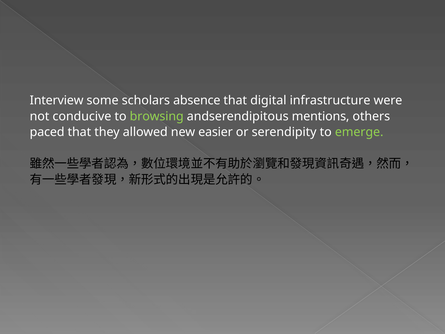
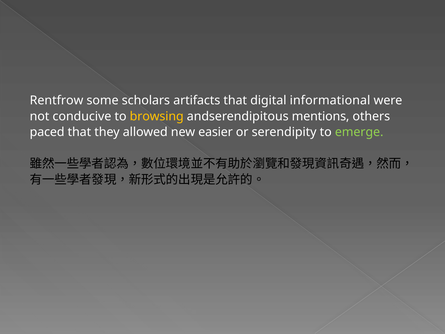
Interview: Interview -> Rentfrow
absence: absence -> artifacts
infrastructure: infrastructure -> informational
browsing colour: light green -> yellow
